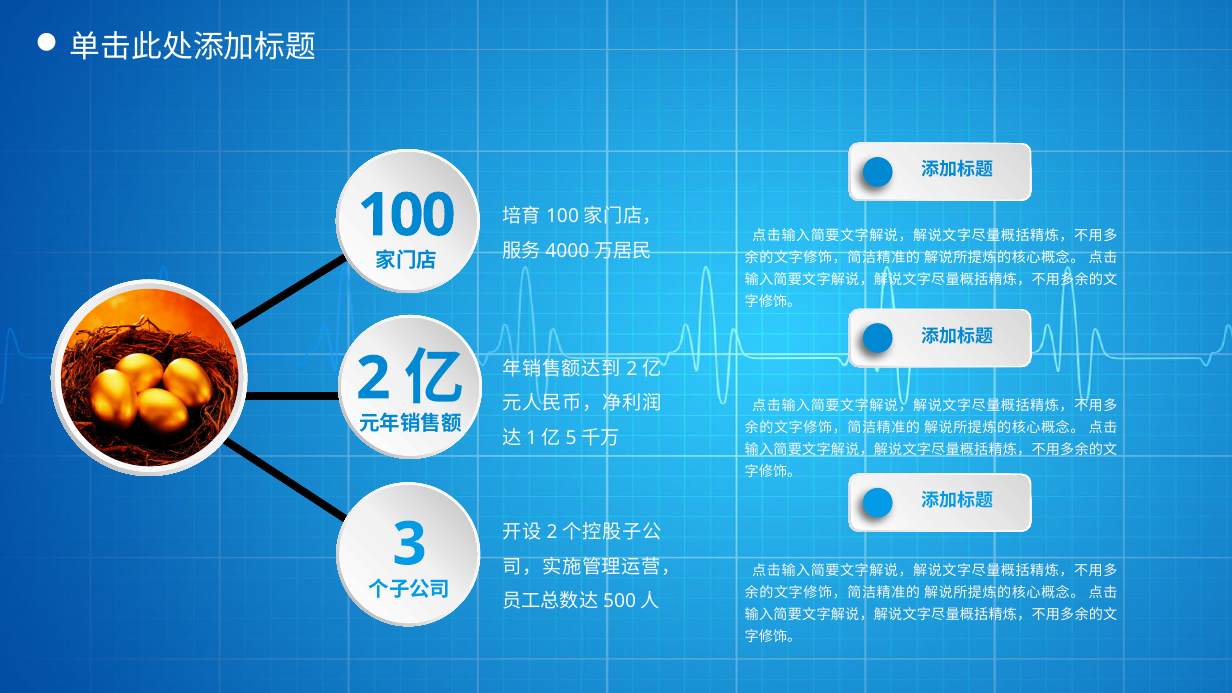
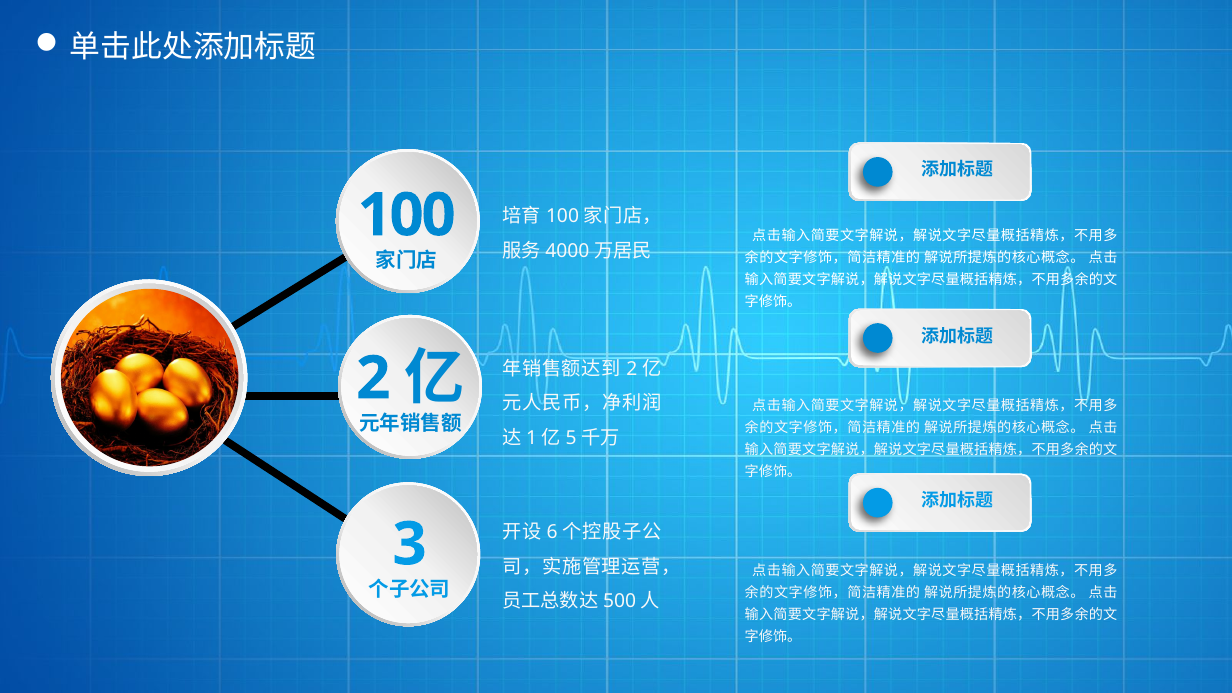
2 at (552, 532): 2 -> 6
